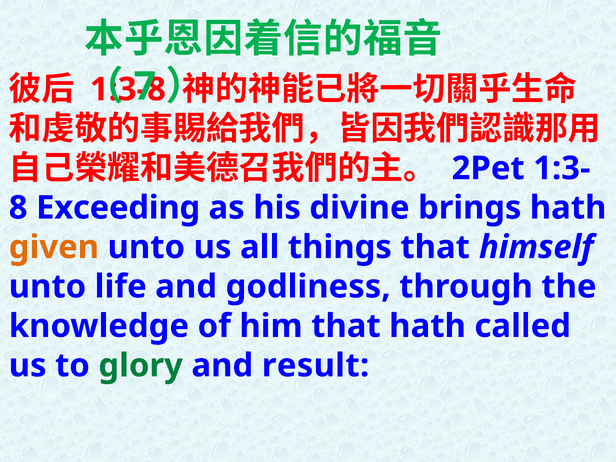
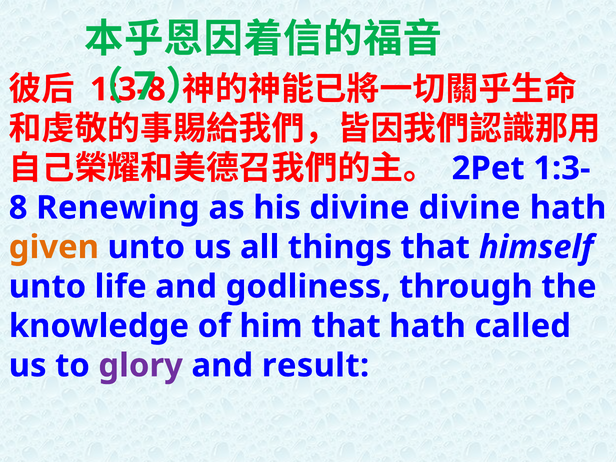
Exceeding: Exceeding -> Renewing
divine brings: brings -> divine
glory colour: green -> purple
